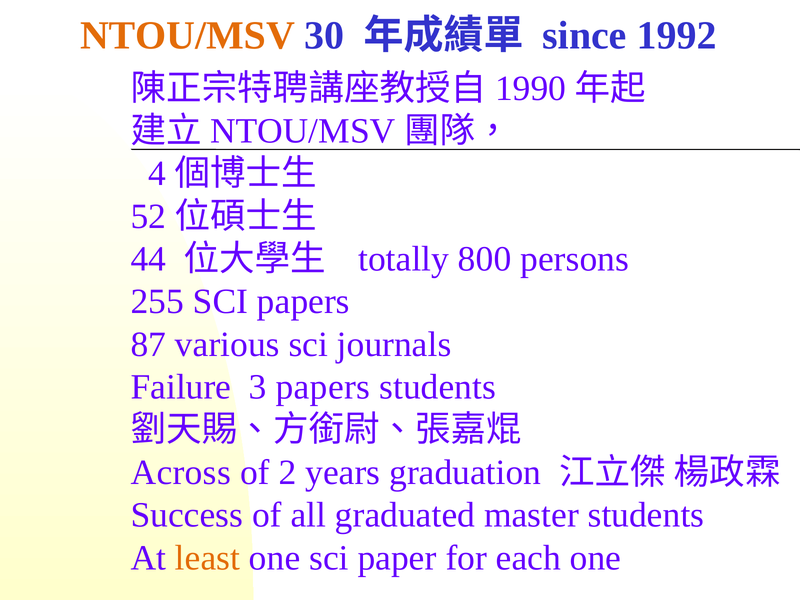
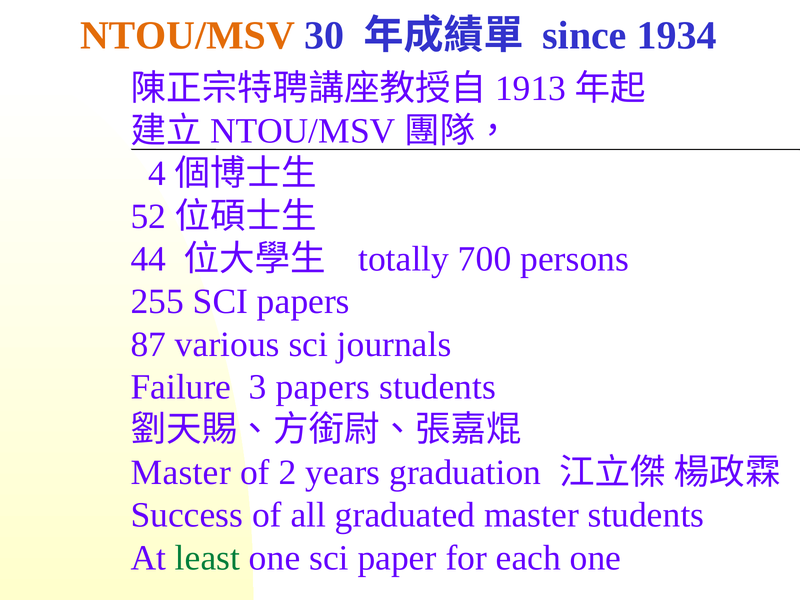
1992: 1992 -> 1934
1990: 1990 -> 1913
800: 800 -> 700
Across at (181, 472): Across -> Master
least colour: orange -> green
